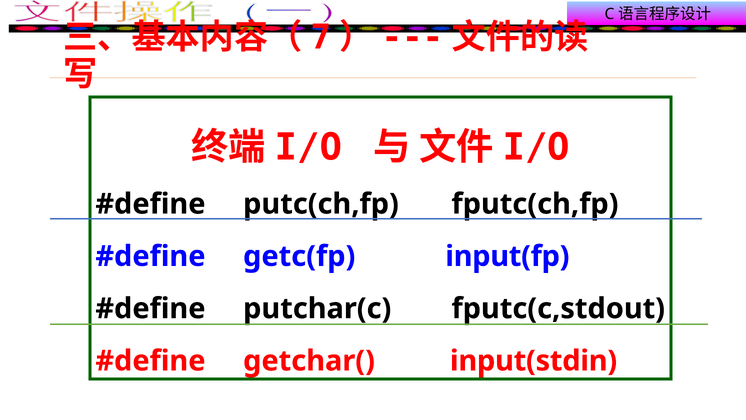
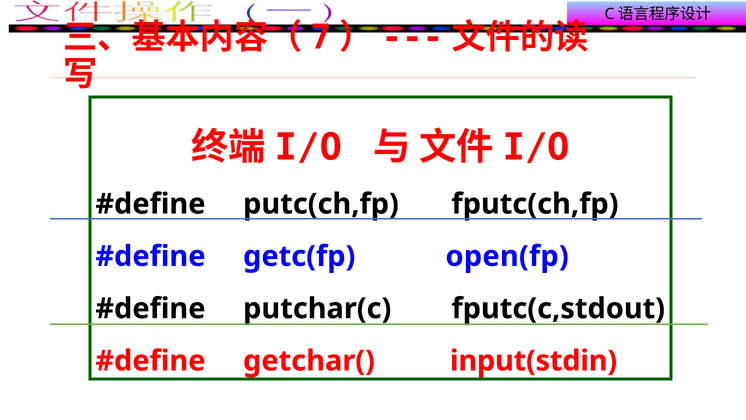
input(fp: input(fp -> open(fp
